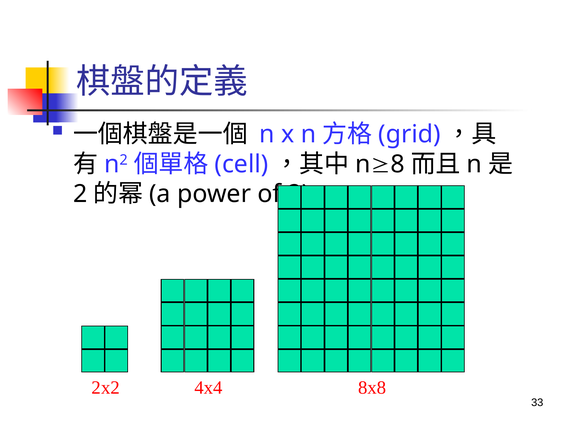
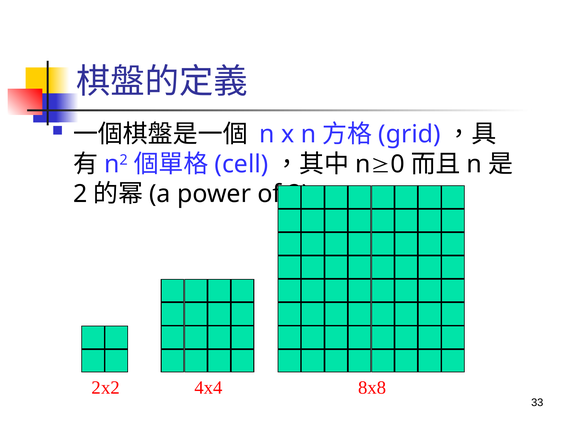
8: 8 -> 0
